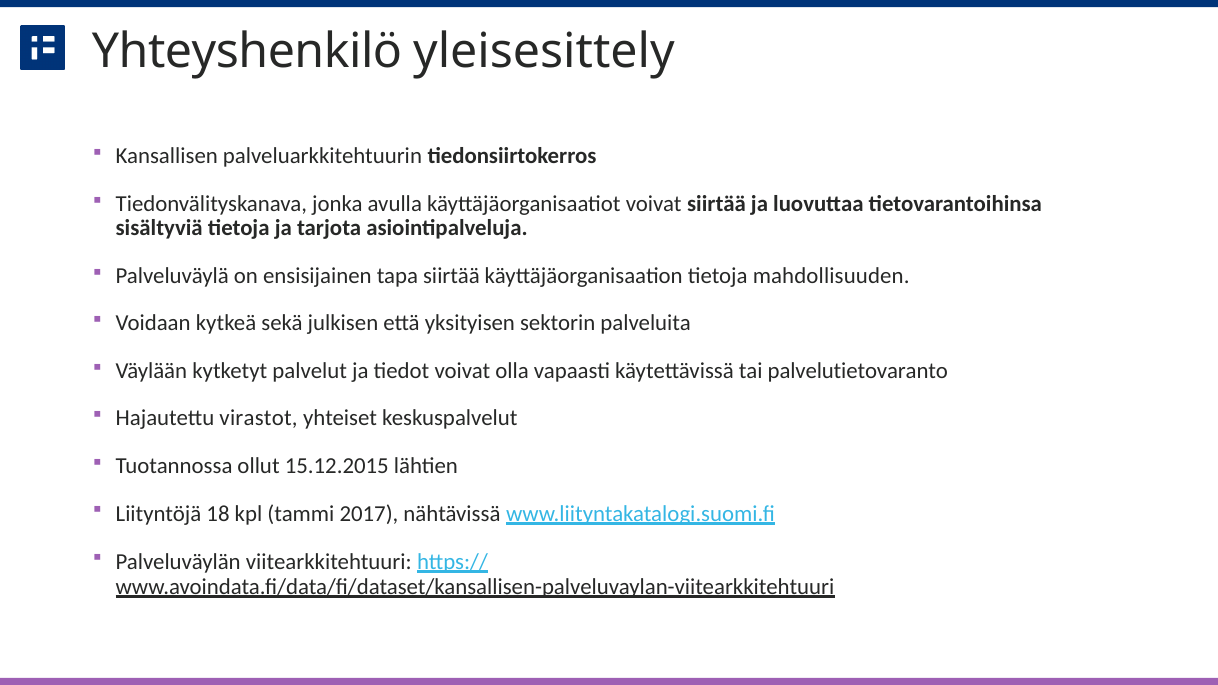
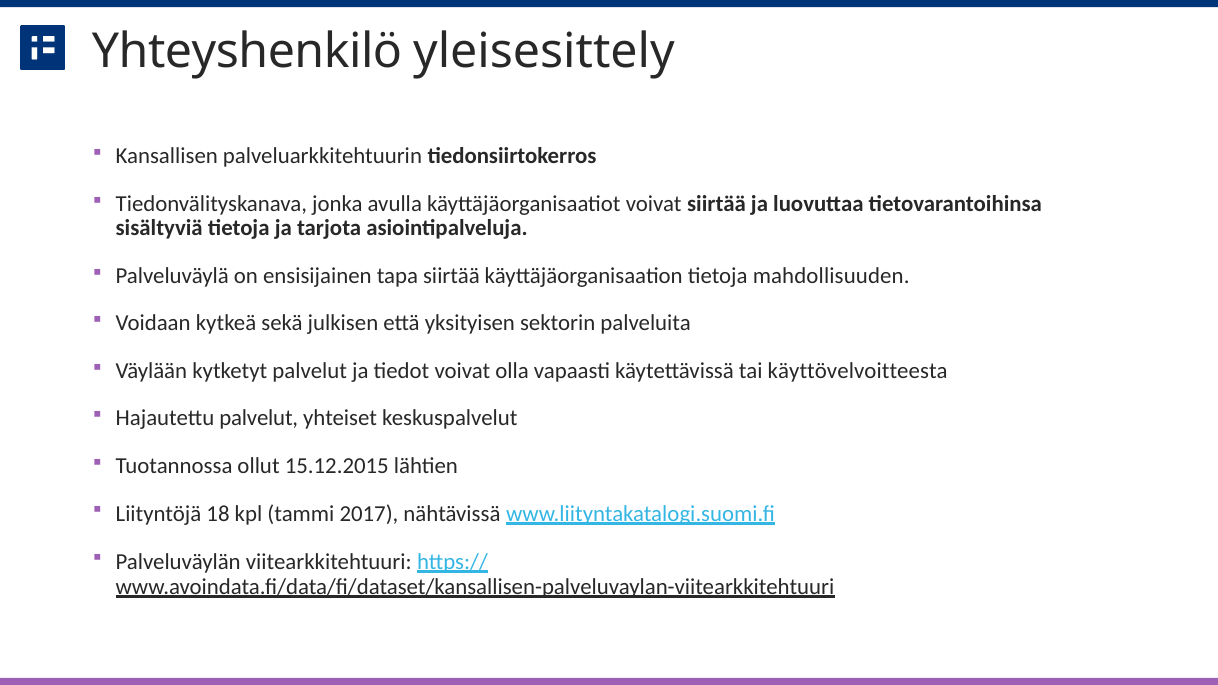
palvelutietovaranto: palvelutietovaranto -> käyttövelvoitteesta
Hajautettu virastot: virastot -> palvelut
